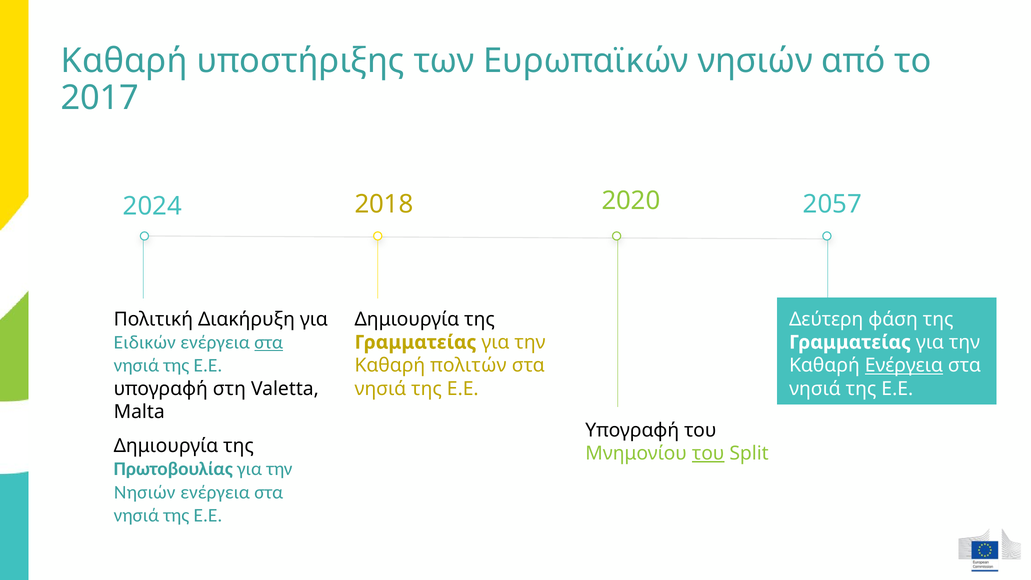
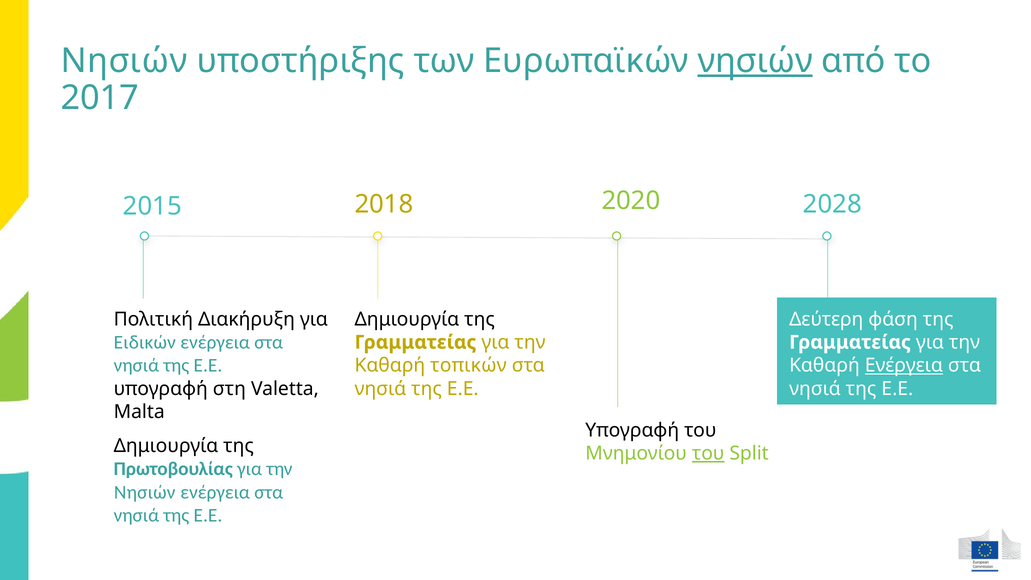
Καθαρή at (124, 61): Καθαρή -> Νησιών
νησιών at (755, 61) underline: none -> present
2057: 2057 -> 2028
2024: 2024 -> 2015
στα at (269, 342) underline: present -> none
πολιτών: πολιτών -> τοπικών
